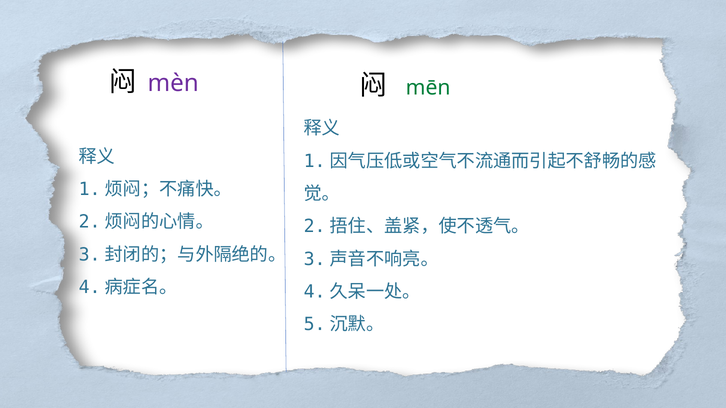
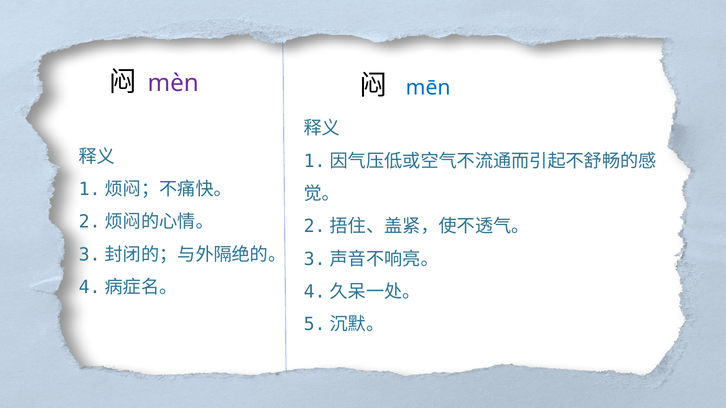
mēn colour: green -> blue
